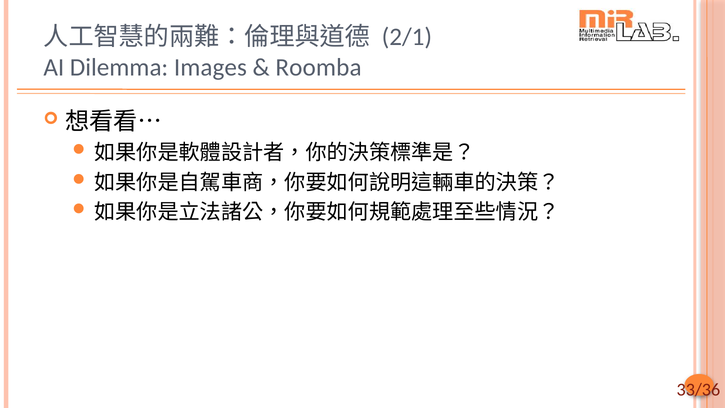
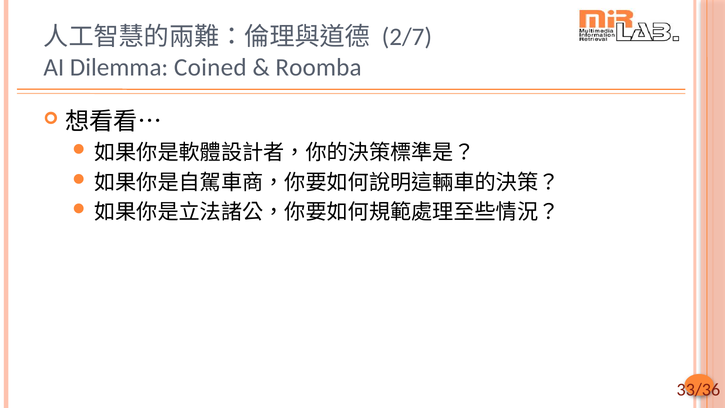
2/1: 2/1 -> 2/7
Images: Images -> Coined
